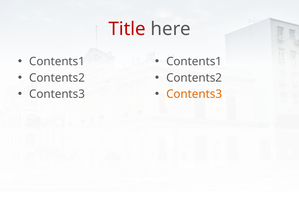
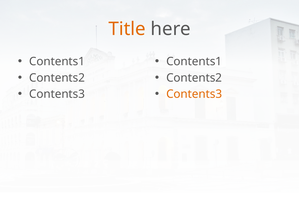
Title colour: red -> orange
